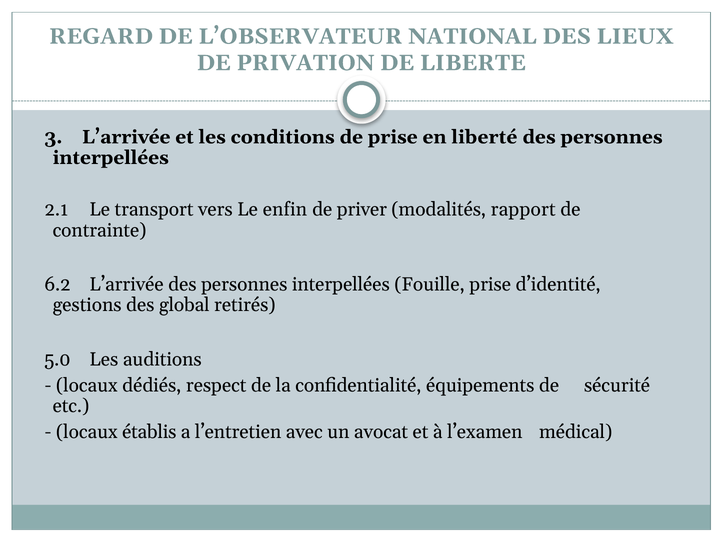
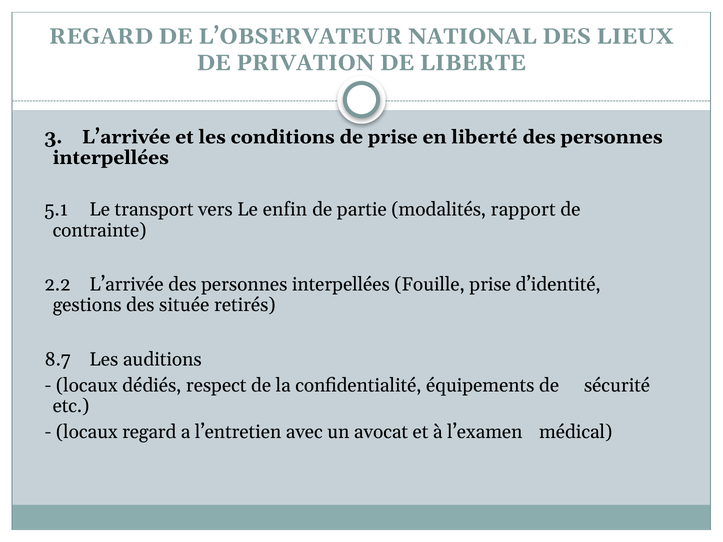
2.1: 2.1 -> 5.1
priver: priver -> partie
6.2: 6.2 -> 2.2
global: global -> située
5.0: 5.0 -> 8.7
locaux établis: établis -> regard
